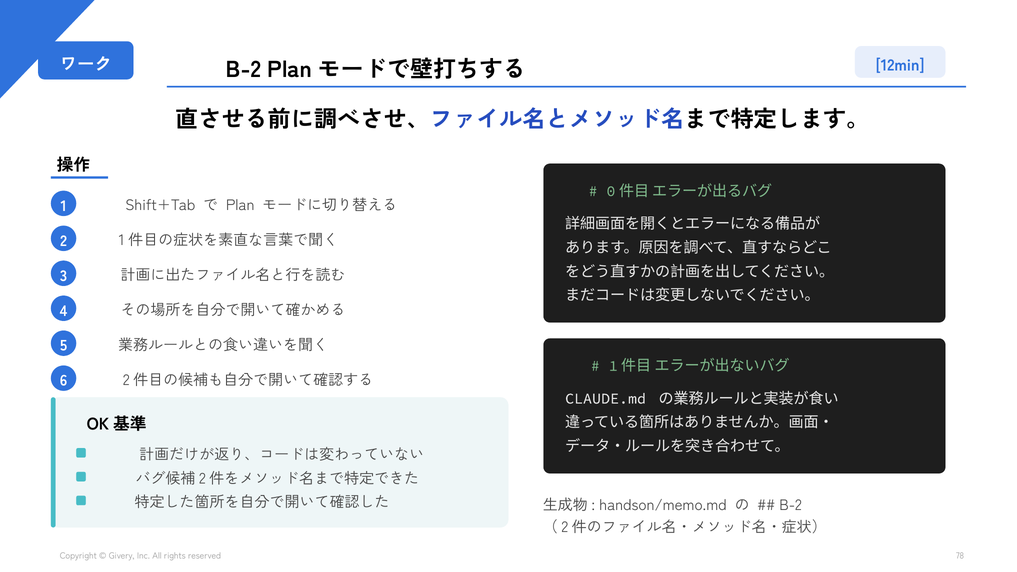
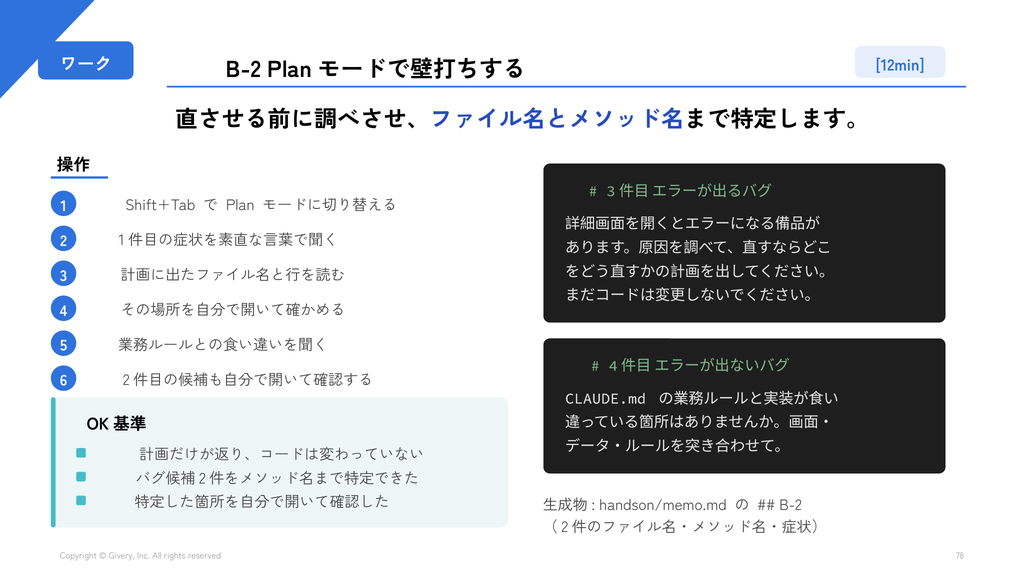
0 at (611, 191): 0 -> 3
1 at (613, 366): 1 -> 4
